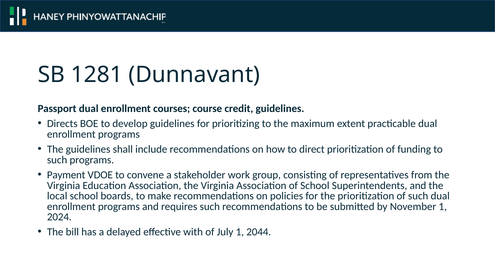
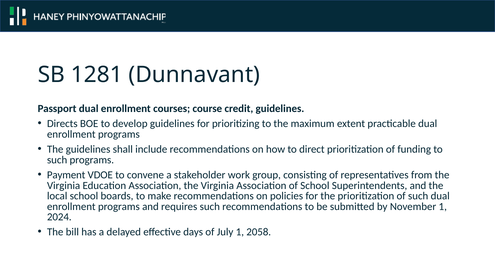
with: with -> days
2044: 2044 -> 2058
